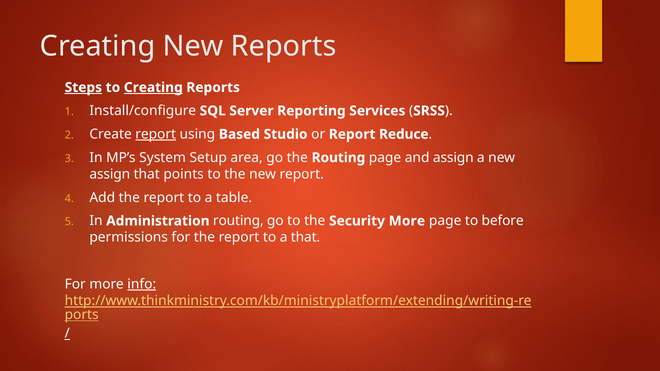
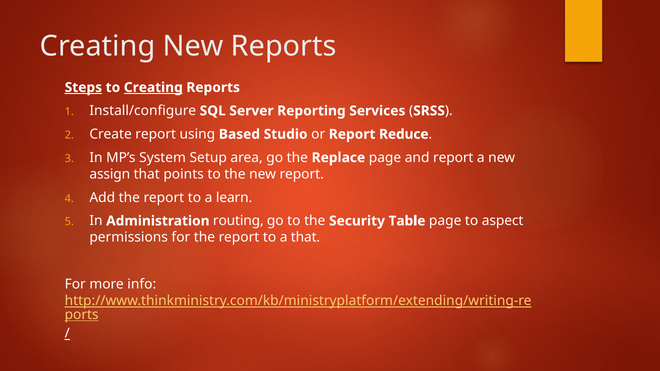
report at (156, 134) underline: present -> none
the Routing: Routing -> Replace
and assign: assign -> report
table: table -> learn
Security More: More -> Table
before: before -> aspect
info underline: present -> none
